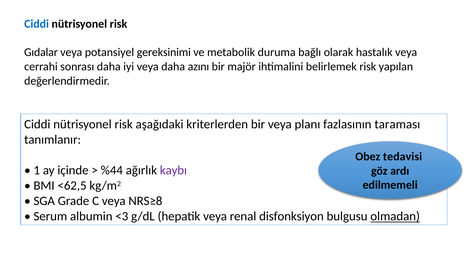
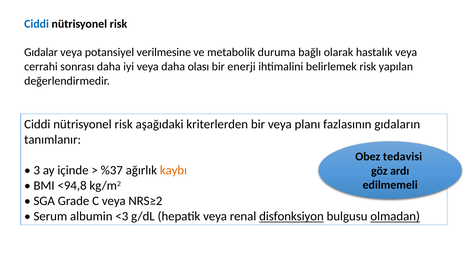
gereksinimi: gereksinimi -> verilmesine
azını: azını -> olası
majör: majör -> enerji
taraması: taraması -> gıdaların
1: 1 -> 3
%44: %44 -> %37
kaybı colour: purple -> orange
<62,5: <62,5 -> <94,8
NRS≥8: NRS≥8 -> NRS≥2
disfonksiyon underline: none -> present
